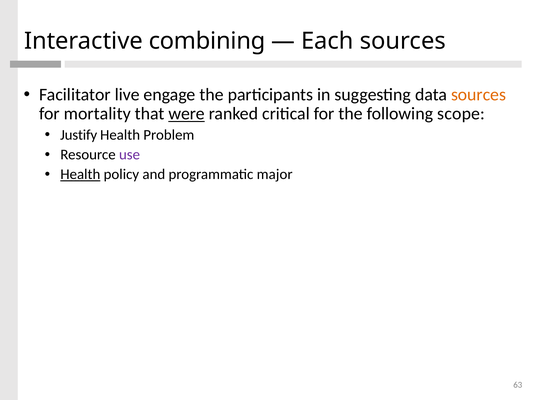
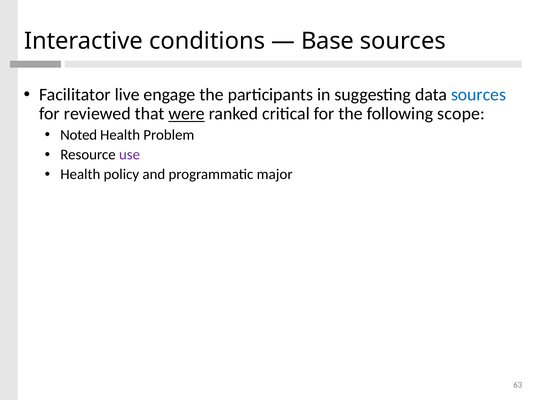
combining: combining -> conditions
Each: Each -> Base
sources at (479, 95) colour: orange -> blue
mortality: mortality -> reviewed
Justify: Justify -> Noted
Health at (80, 175) underline: present -> none
